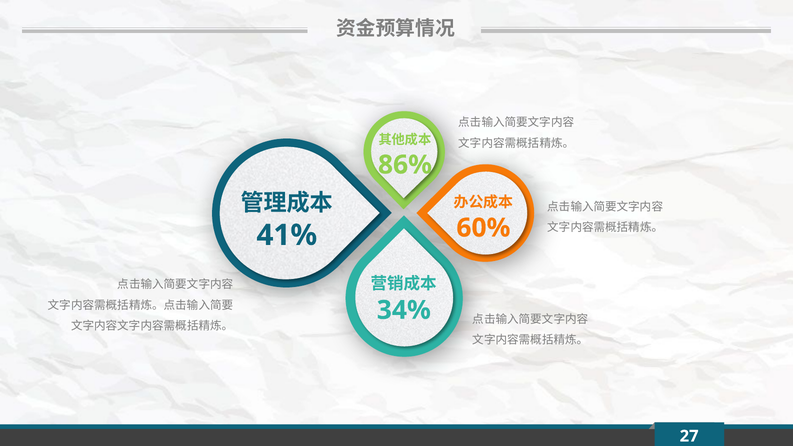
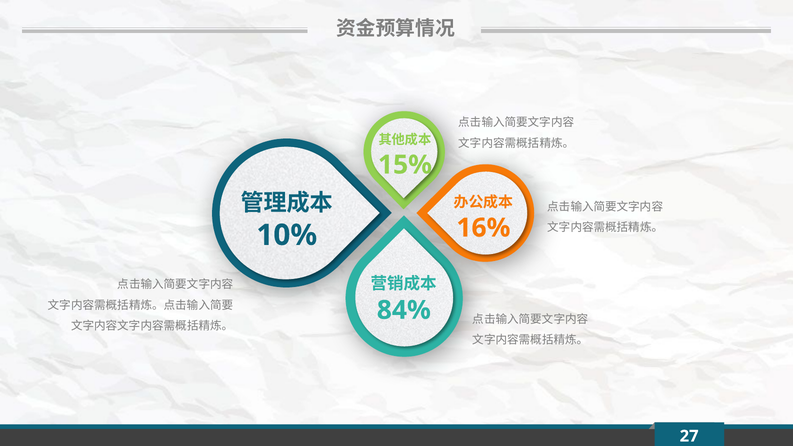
86%: 86% -> 15%
60%: 60% -> 16%
41%: 41% -> 10%
34%: 34% -> 84%
